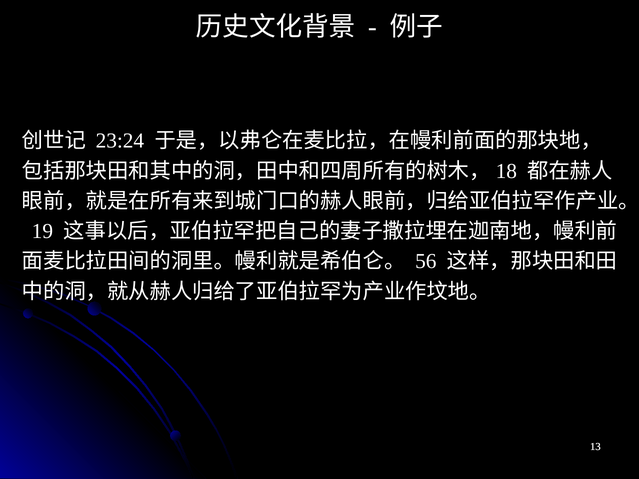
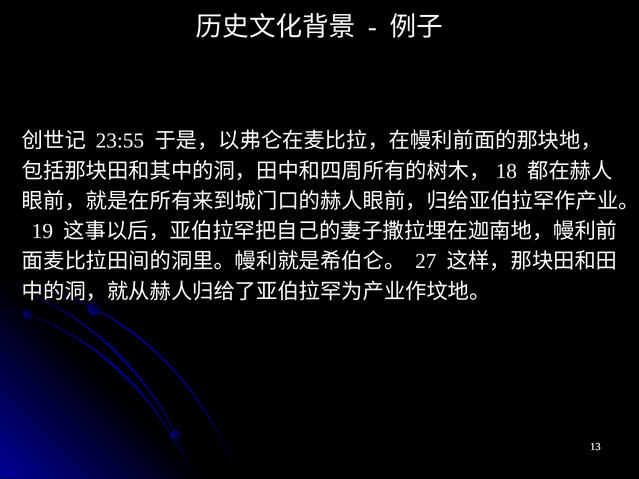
23:24: 23:24 -> 23:55
56: 56 -> 27
